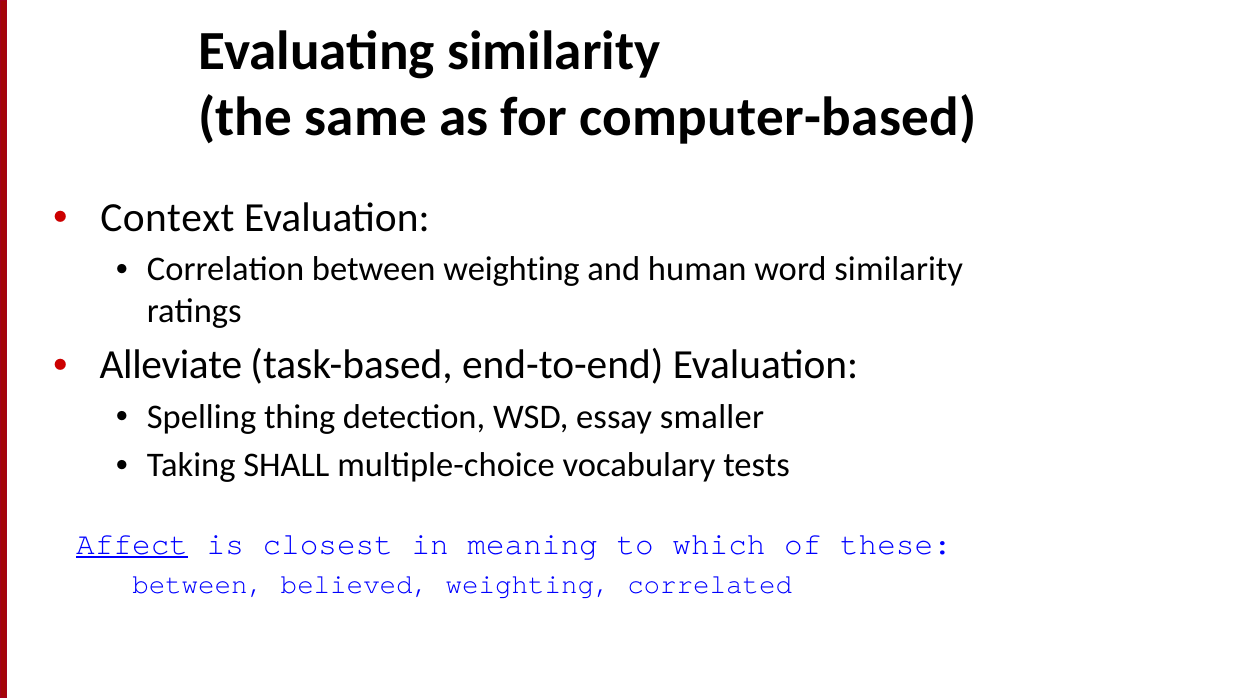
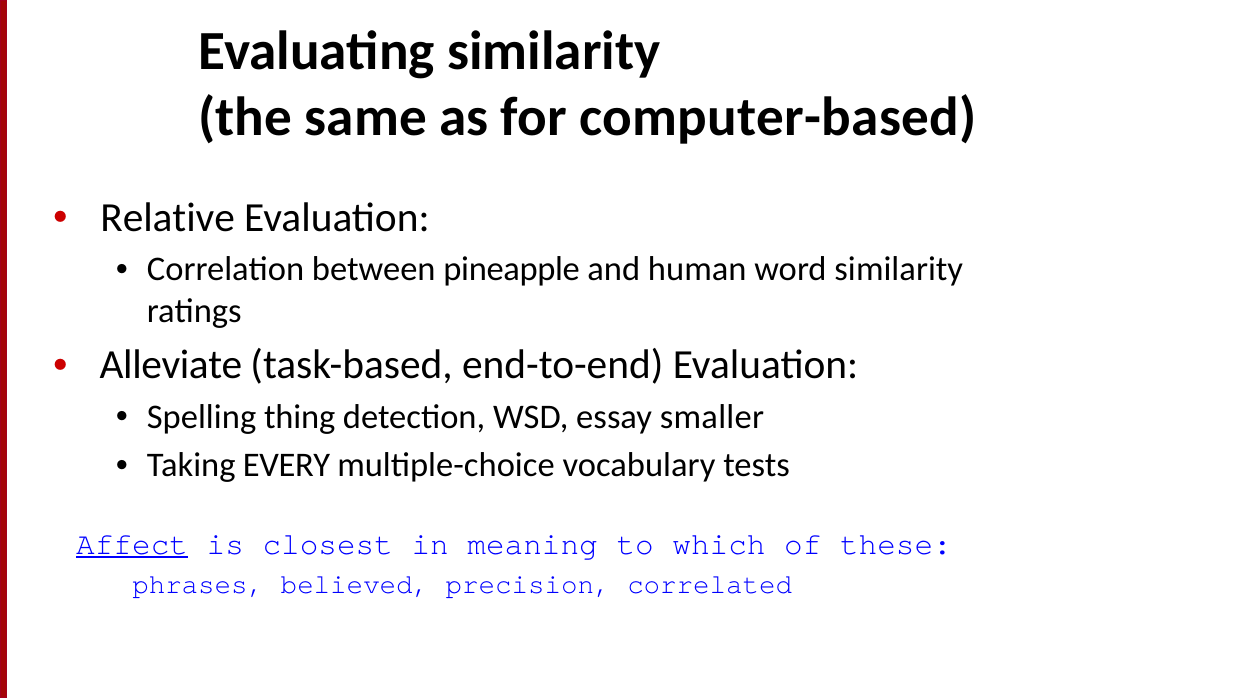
Context: Context -> Relative
between weighting: weighting -> pineapple
SHALL: SHALL -> EVERY
between at (198, 585): between -> phrases
believed weighting: weighting -> precision
